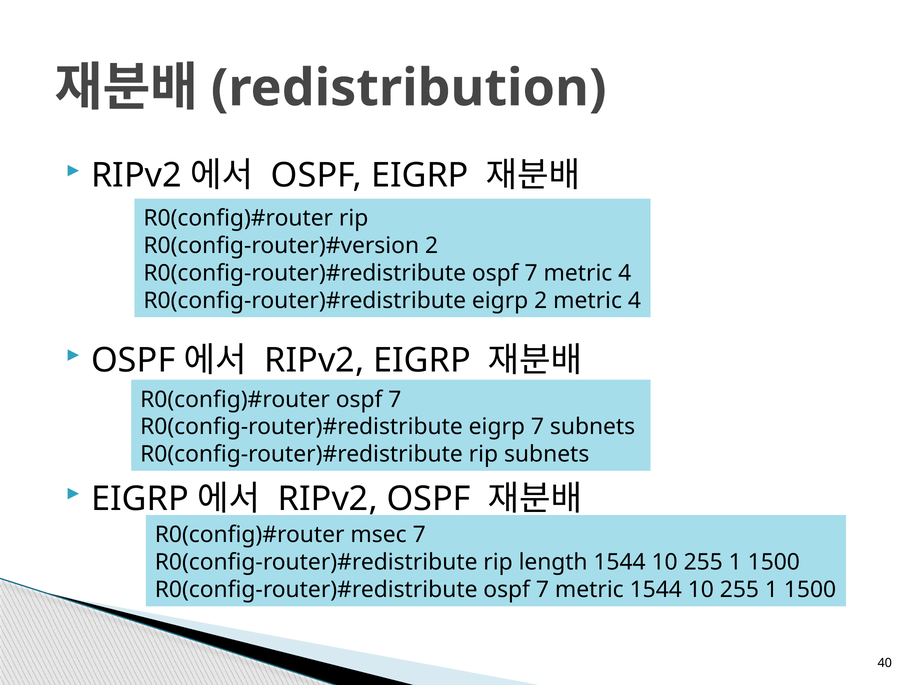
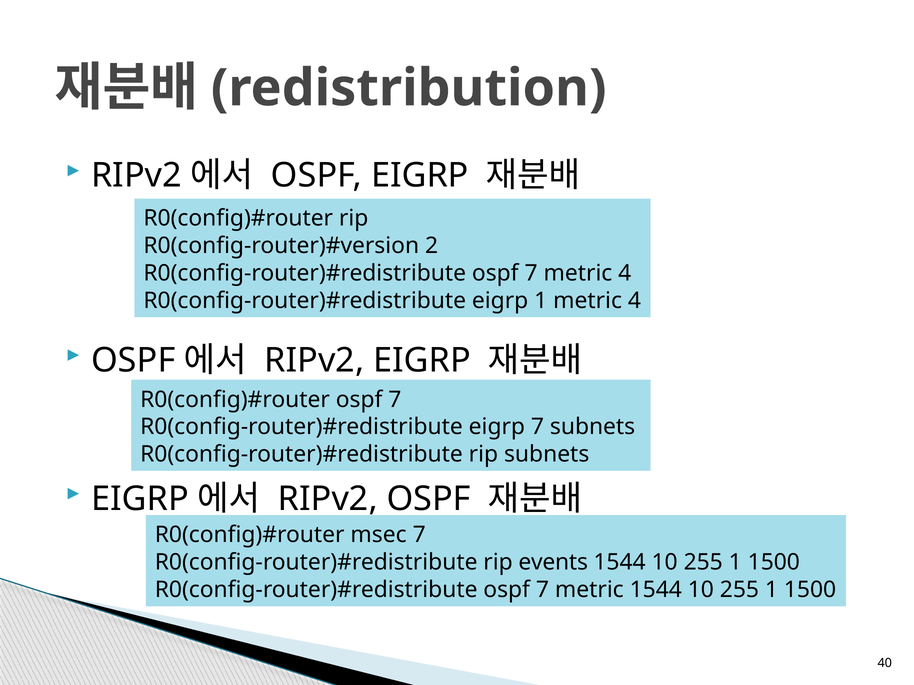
eigrp 2: 2 -> 1
length: length -> events
